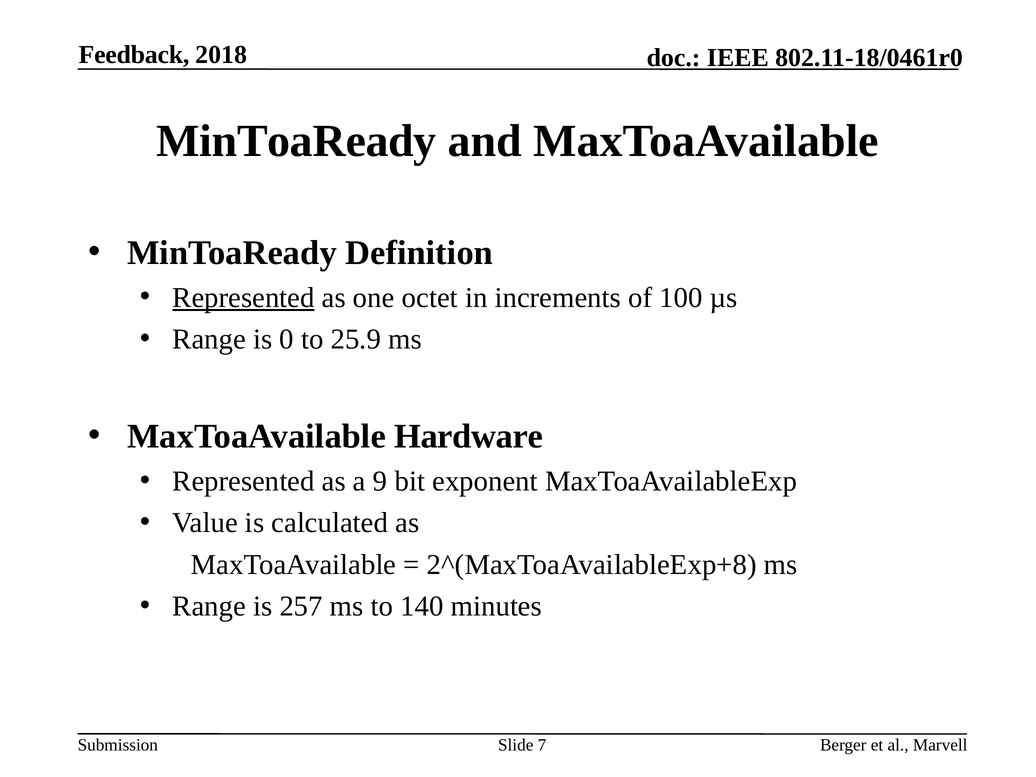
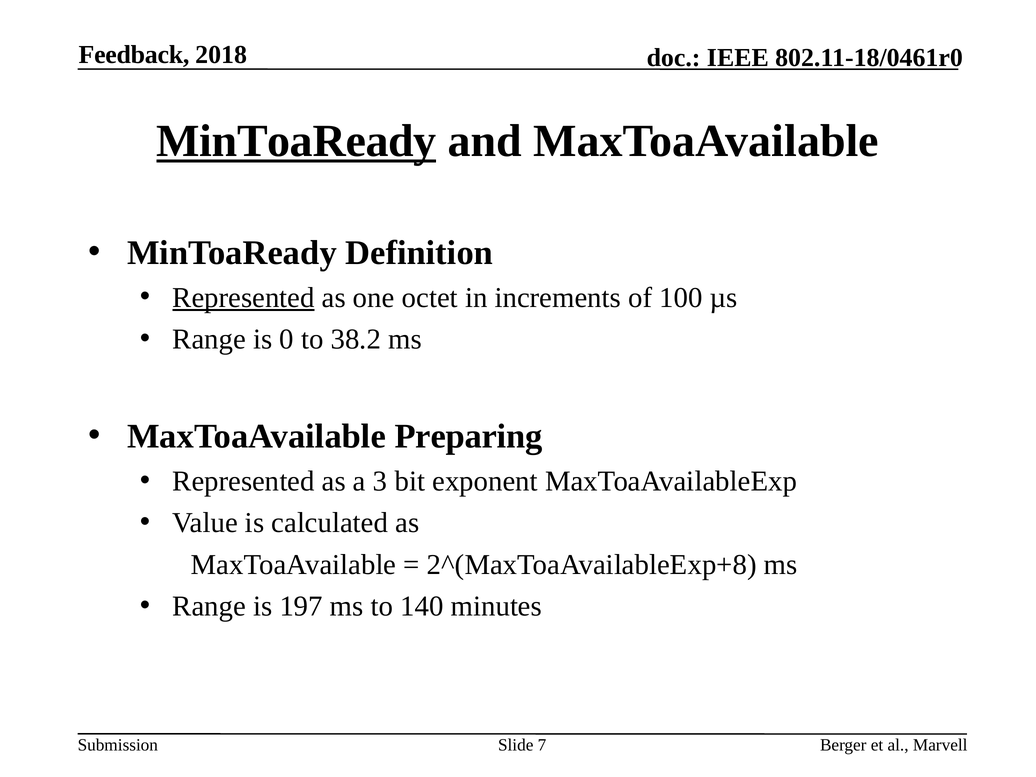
MinToaReady at (296, 141) underline: none -> present
25.9: 25.9 -> 38.2
Hardware: Hardware -> Preparing
9: 9 -> 3
257: 257 -> 197
